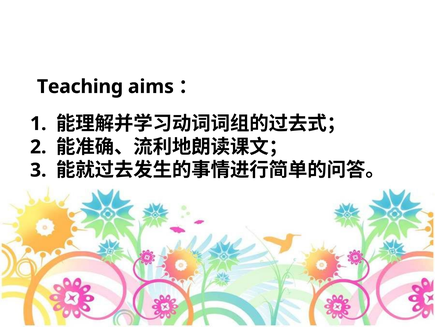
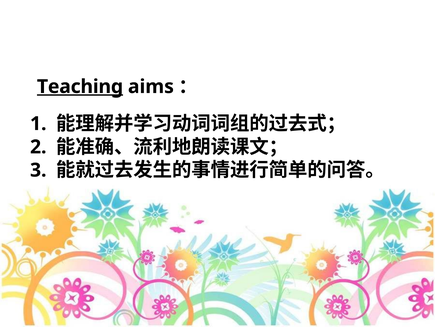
Teaching underline: none -> present
